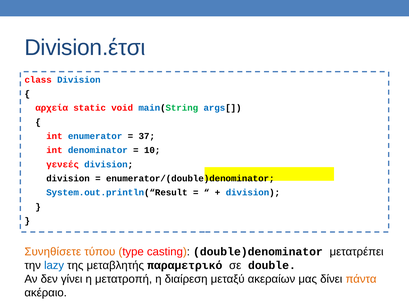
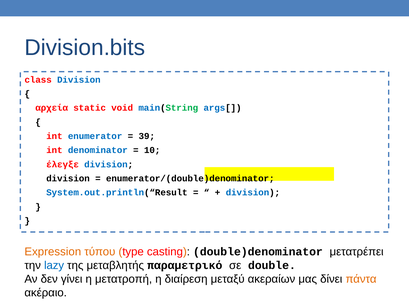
Division.έτσι: Division.έτσι -> Division.bits
37: 37 -> 39
γενεές: γενεές -> έλεγξε
Συνηθίσετε: Συνηθίσετε -> Expression
